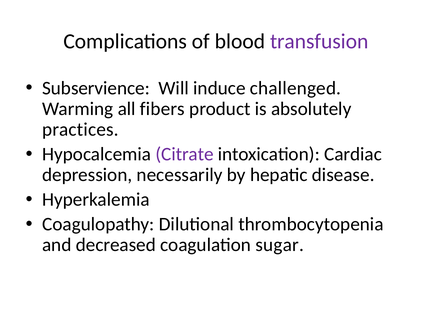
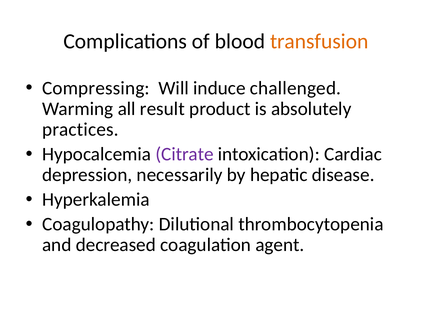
transfusion colour: purple -> orange
Subservience: Subservience -> Compressing
fibers: fibers -> result
sugar: sugar -> agent
